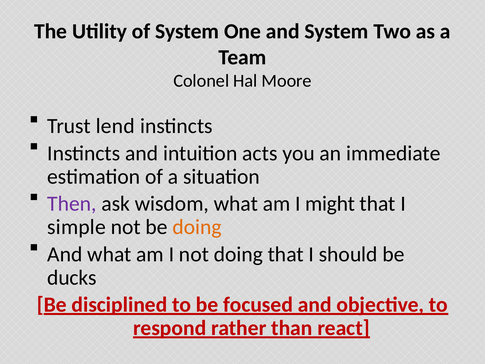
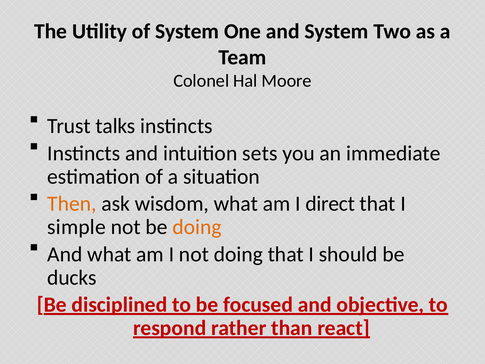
lend: lend -> talks
acts: acts -> sets
Then colour: purple -> orange
might: might -> direct
